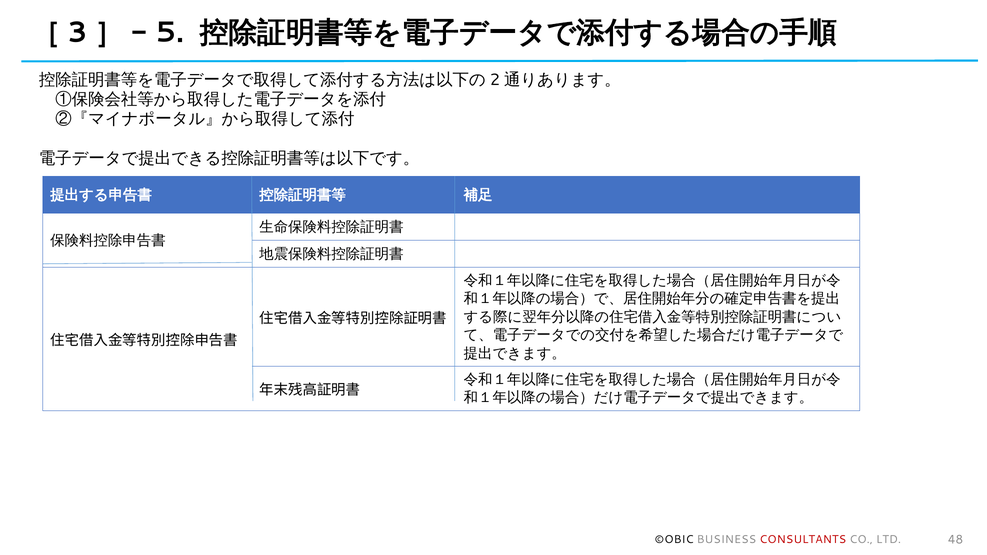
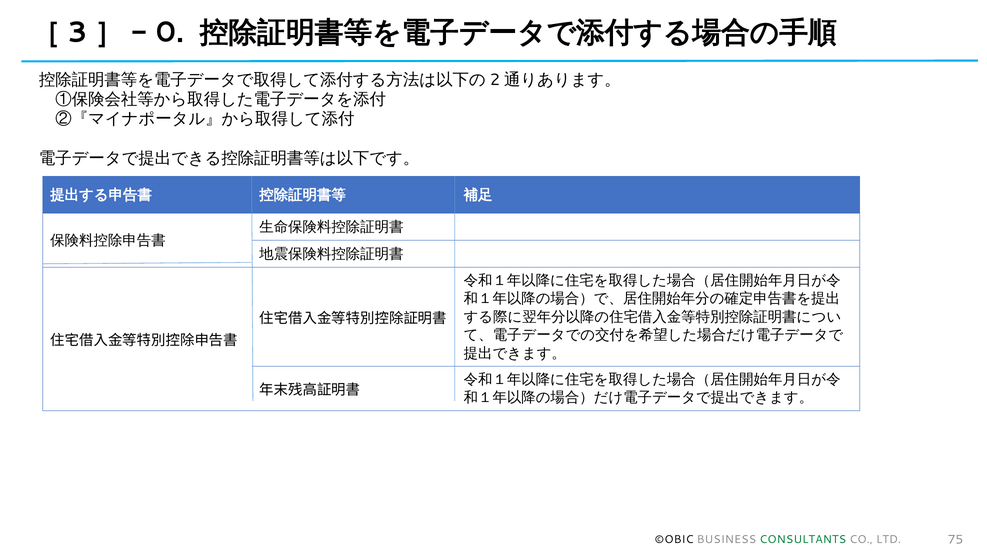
5: 5 -> 0
CONSULTANTS colour: red -> green
48: 48 -> 75
